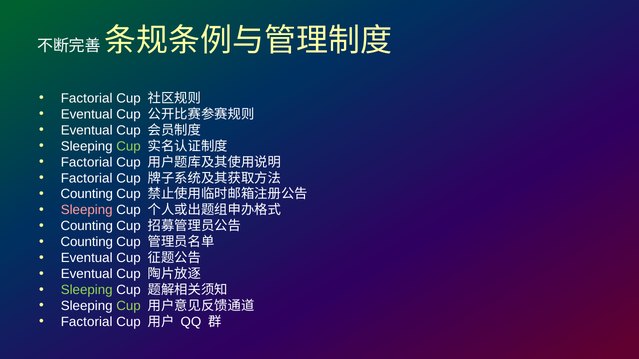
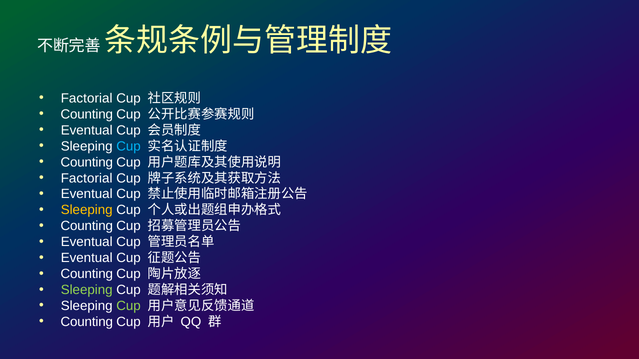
Eventual at (87, 114): Eventual -> Counting
Cup at (129, 146) colour: light green -> light blue
Factorial at (87, 162): Factorial -> Counting
Counting at (87, 194): Counting -> Eventual
Sleeping at (87, 210) colour: pink -> yellow
Counting at (87, 242): Counting -> Eventual
Eventual at (87, 274): Eventual -> Counting
Factorial at (87, 322): Factorial -> Counting
